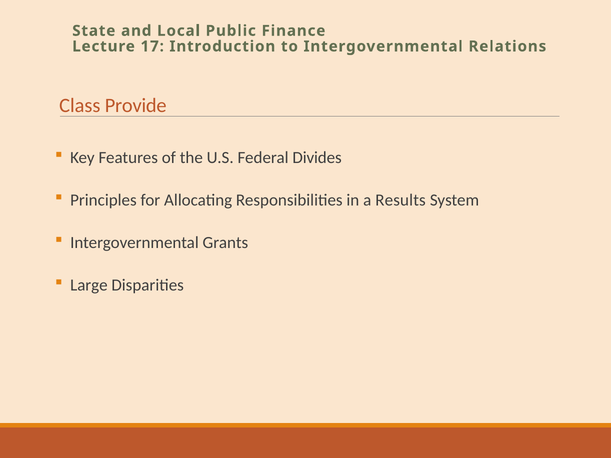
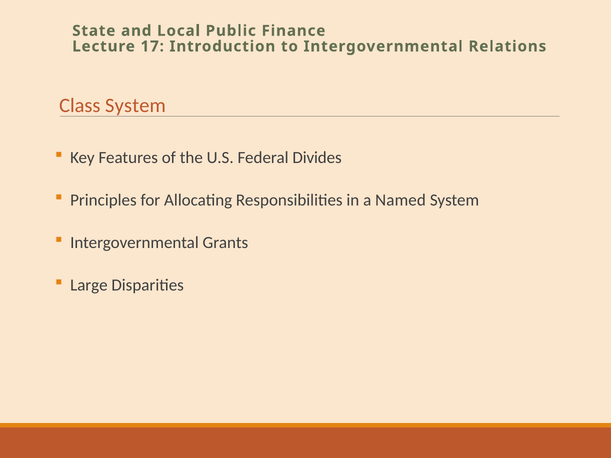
Class Provide: Provide -> System
Results: Results -> Named
